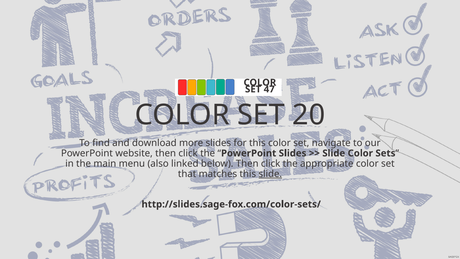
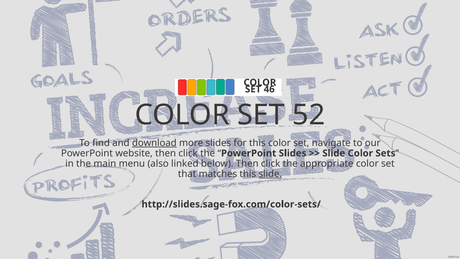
47: 47 -> 46
20: 20 -> 52
download underline: none -> present
